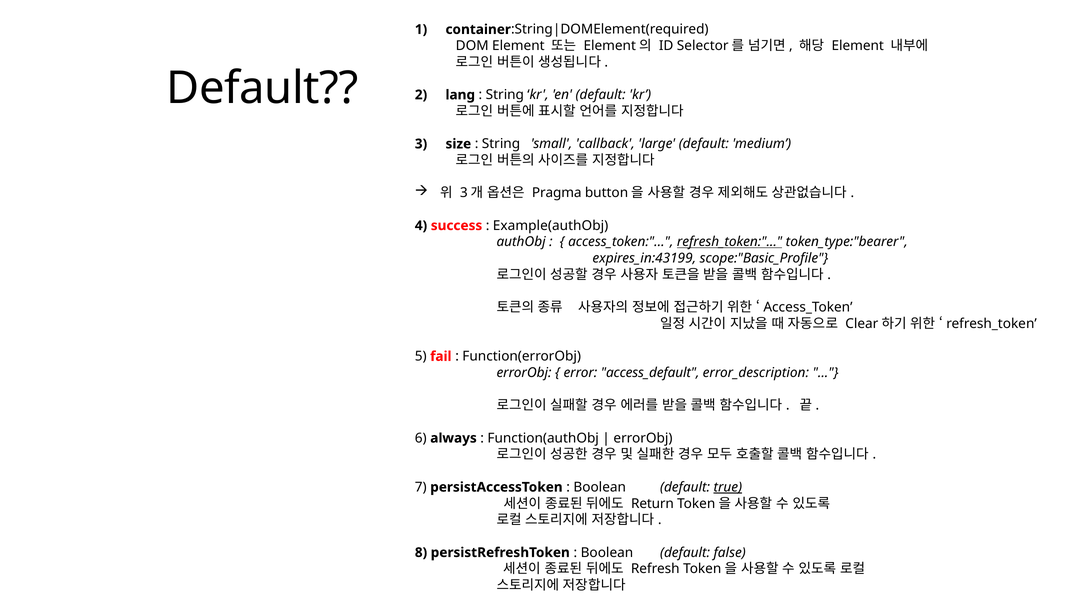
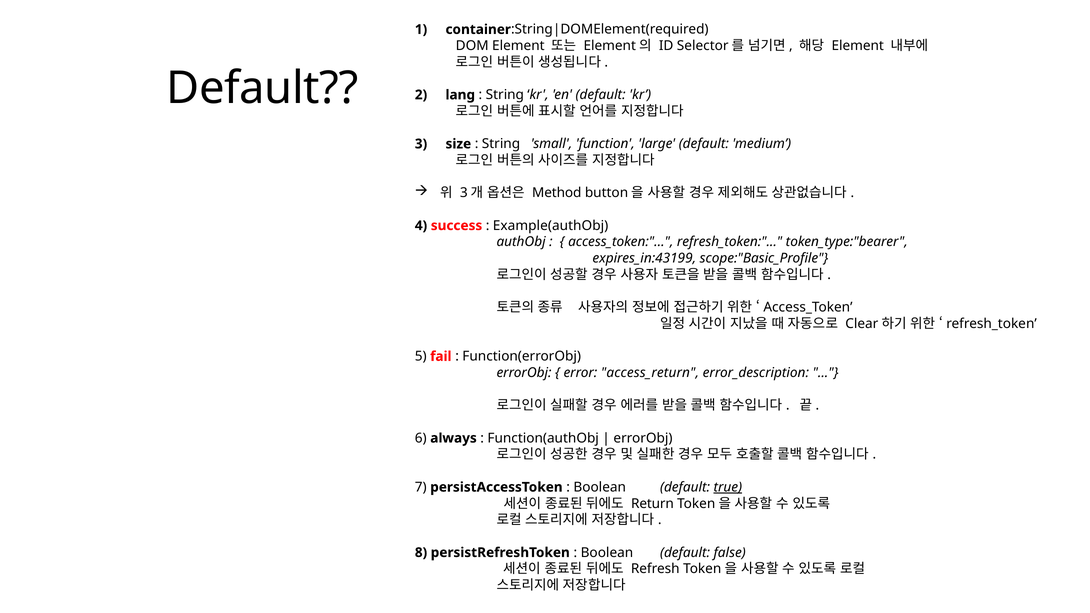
callback: callback -> function
Pragma: Pragma -> Method
refresh_token at (730, 242) underline: present -> none
access_default: access_default -> access_return
